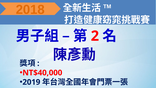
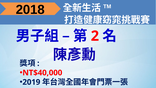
2018 colour: orange -> black
